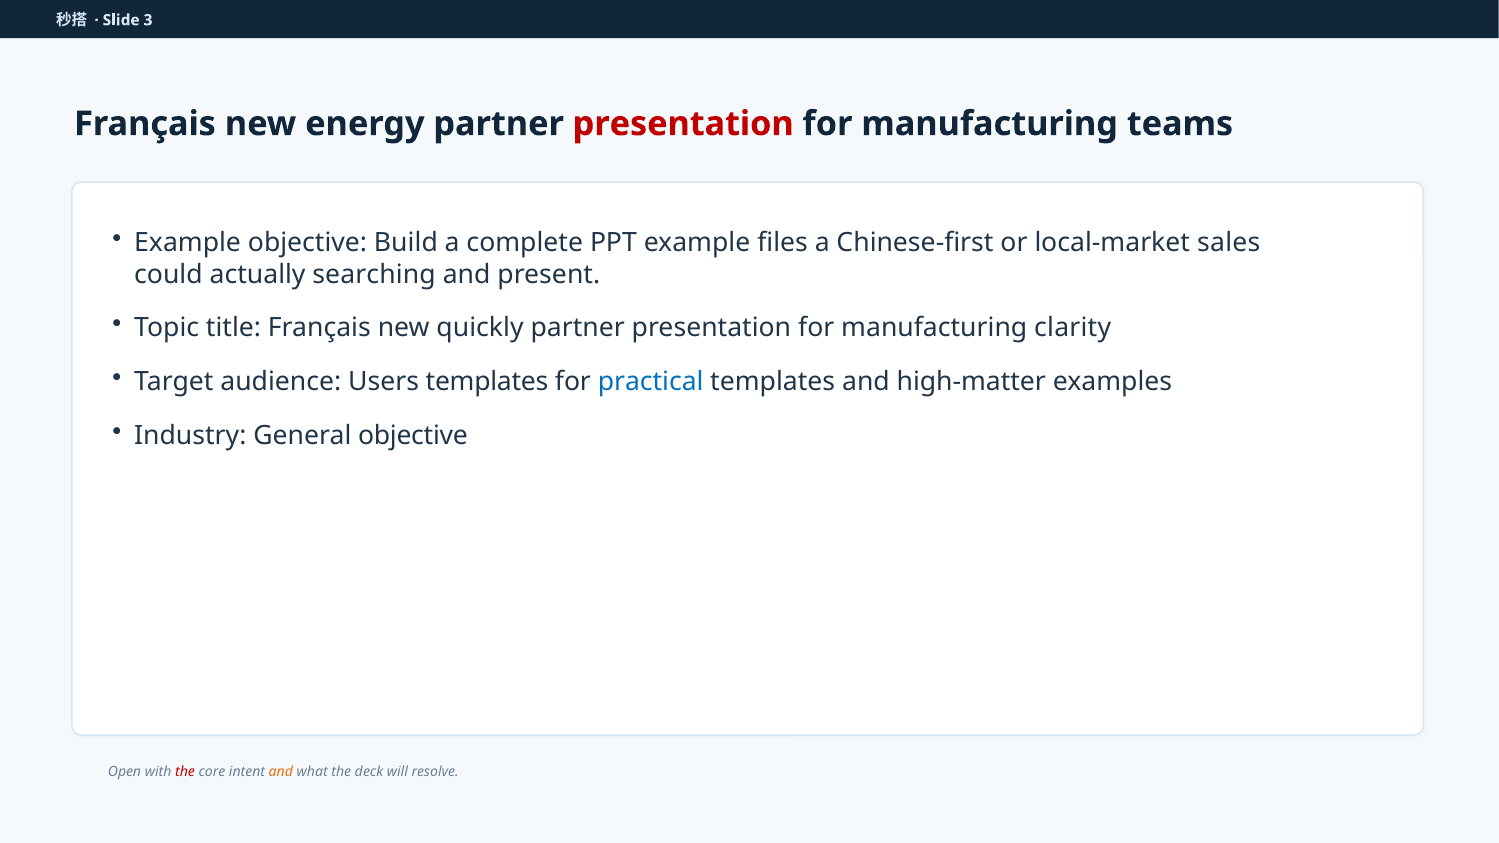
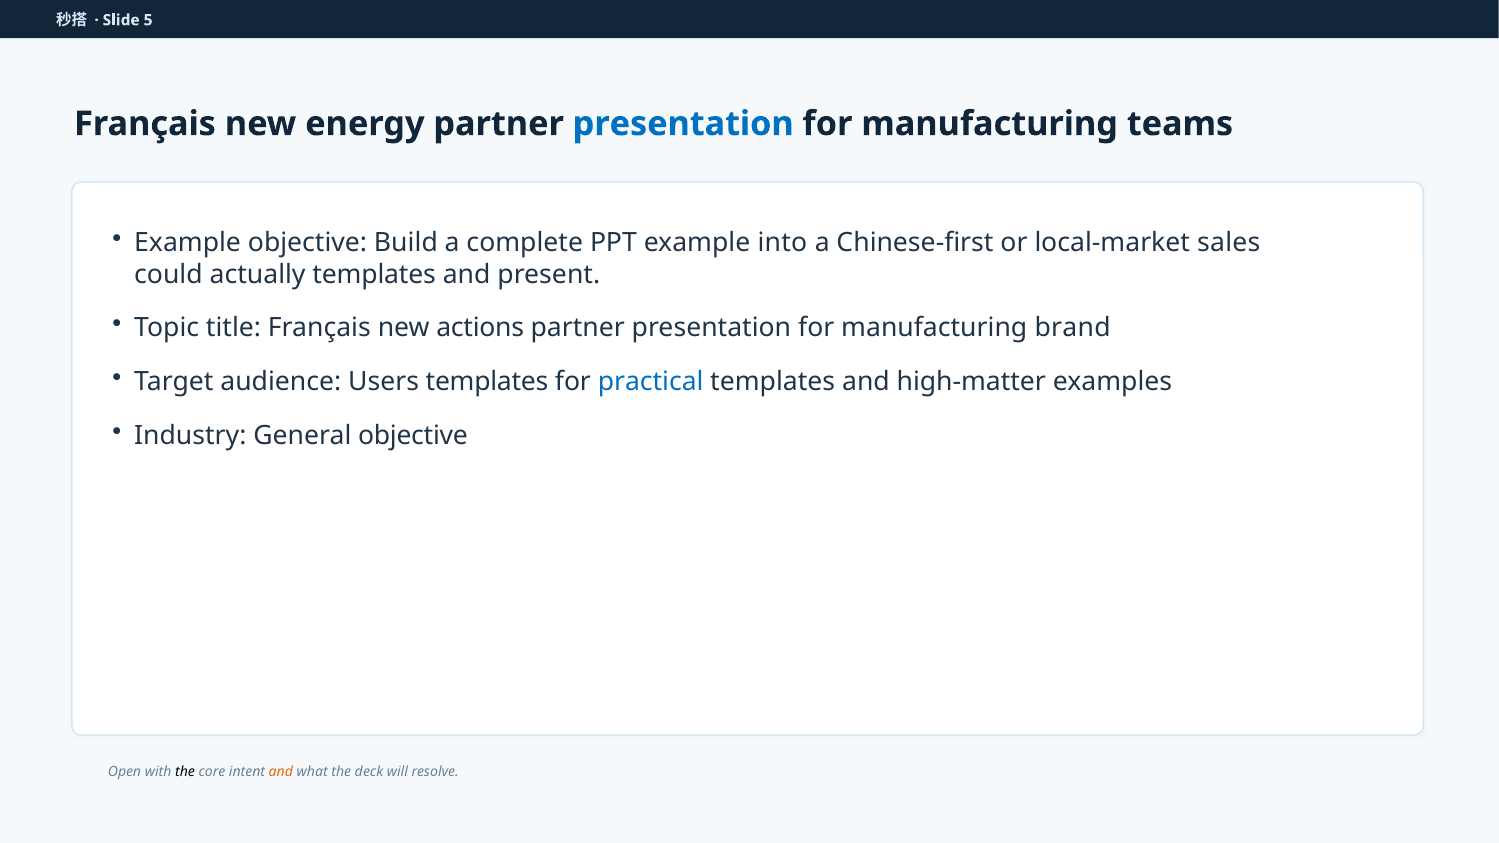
3: 3 -> 5
presentation at (683, 124) colour: red -> blue
files: files -> into
actually searching: searching -> templates
quickly: quickly -> actions
clarity: clarity -> brand
the at (185, 772) colour: red -> black
